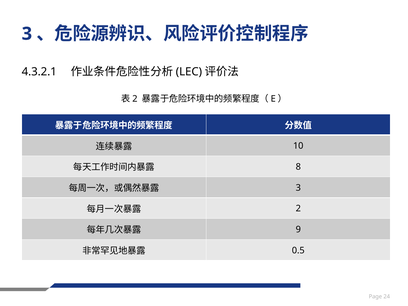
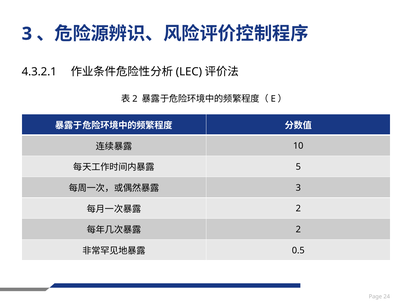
8: 8 -> 5
9 at (298, 230): 9 -> 2
